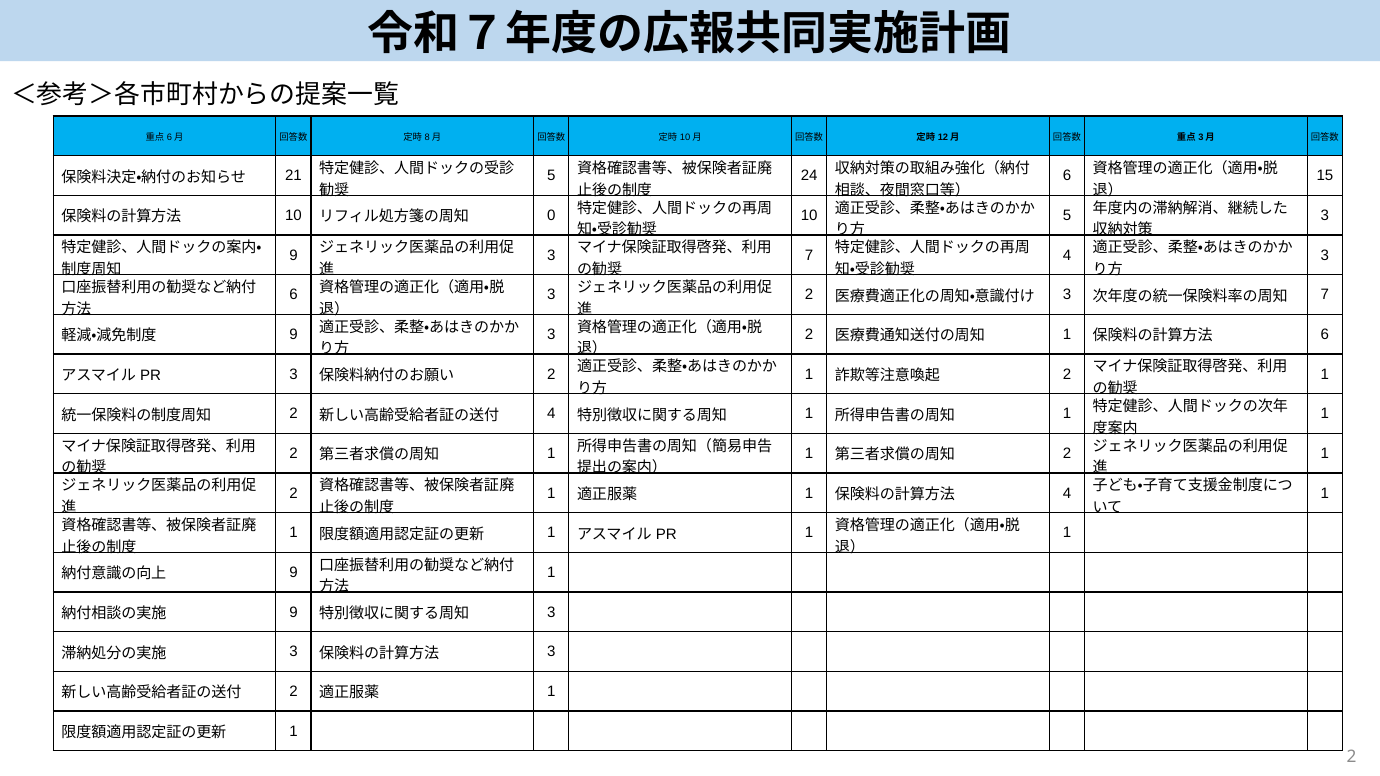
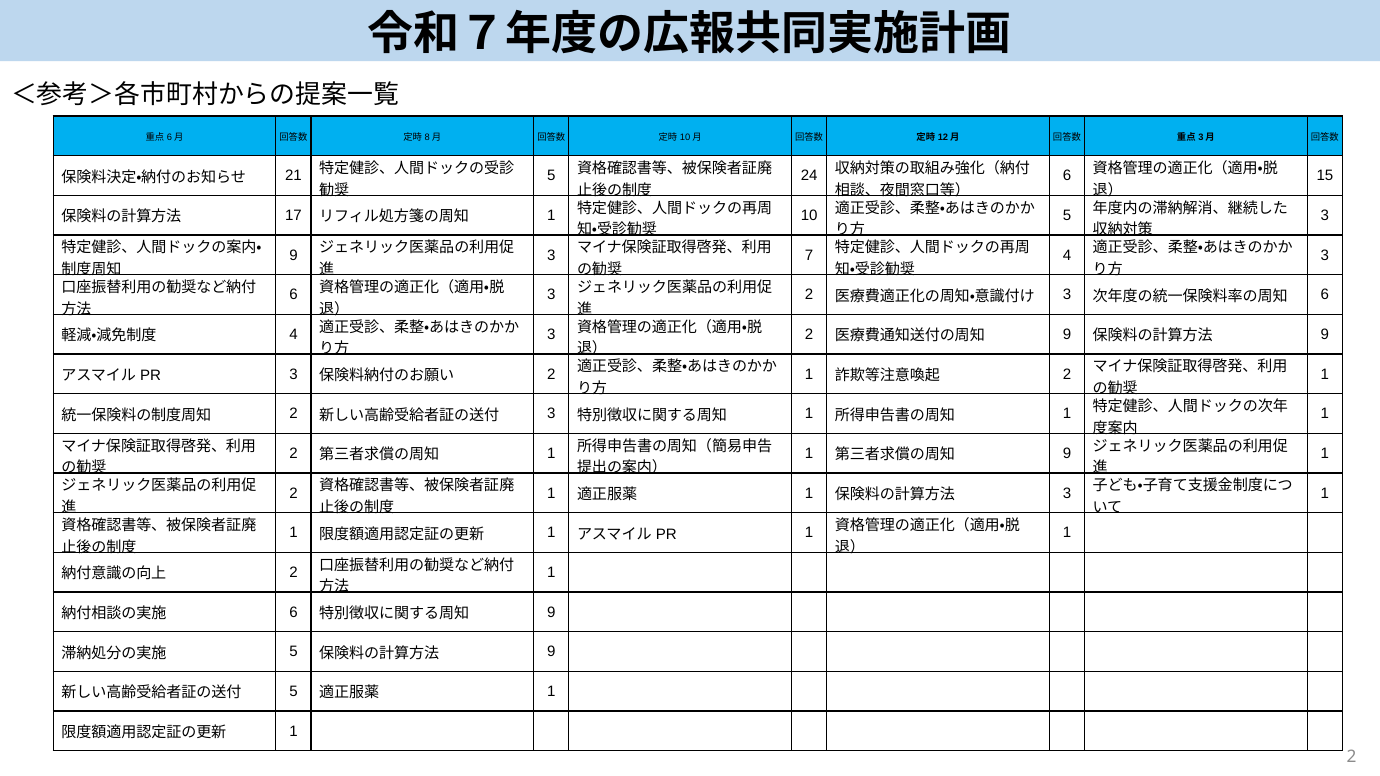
10 at (293, 216): 10 -> 17
0 at (551, 216): 0 -> 1
7 at (1325, 295): 7 -> 6
1 at (1067, 335): 1 -> 9
6 at (1325, 335): 6 -> 9
9 at (293, 335): 9 -> 4
4 at (551, 414): 4 -> 3
2 at (1067, 454): 2 -> 9
4 at (1067, 493): 4 -> 3
9 at (293, 573): 9 -> 2
9 at (293, 613): 9 -> 6
3 at (551, 613): 3 -> 9
3 at (293, 652): 3 -> 5
3 at (551, 652): 3 -> 9
2 at (293, 692): 2 -> 5
